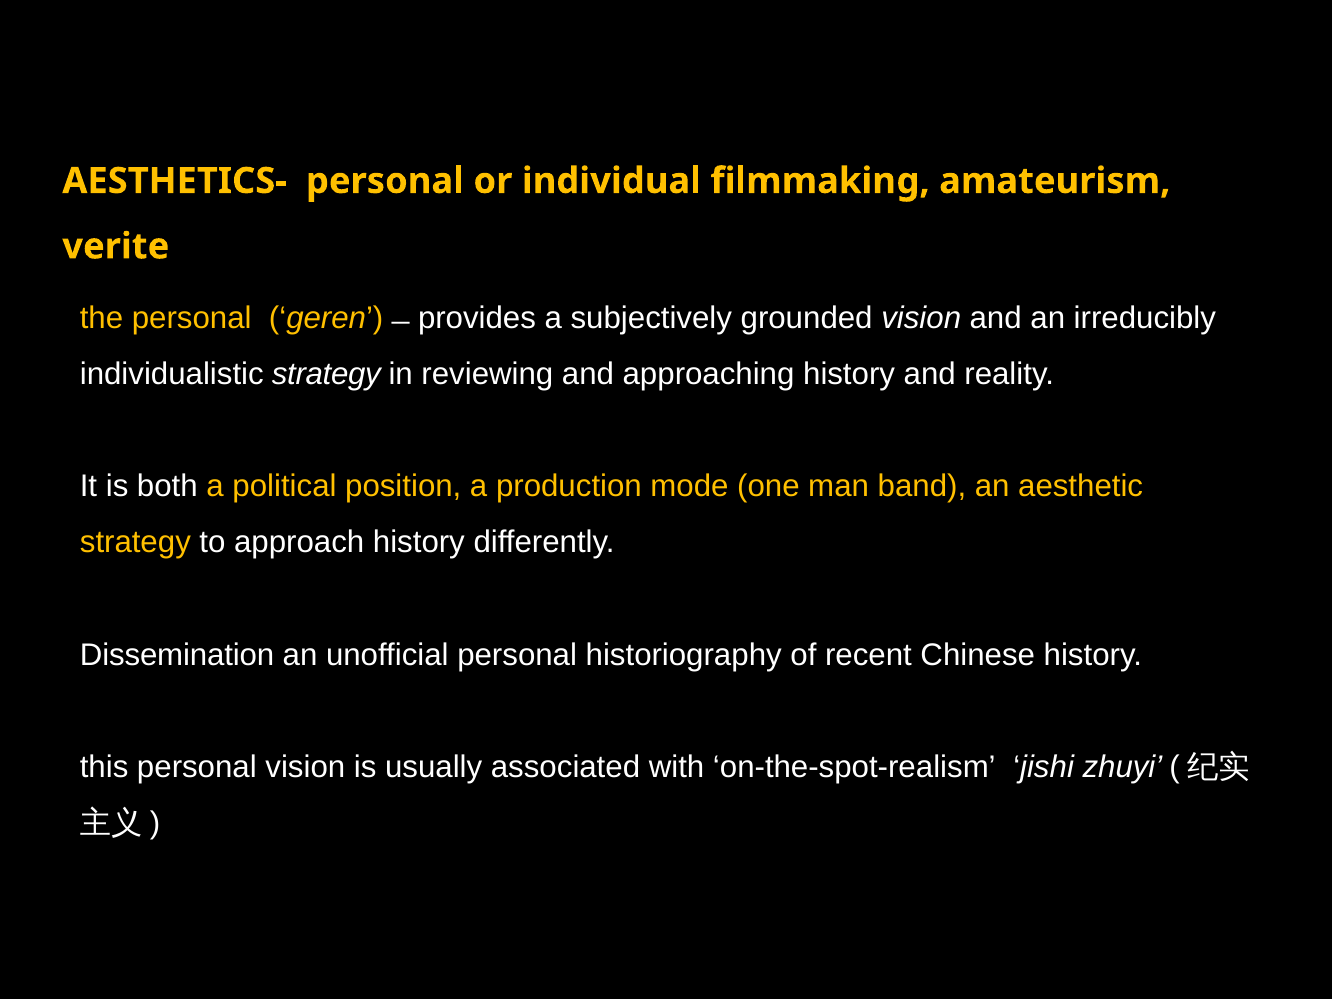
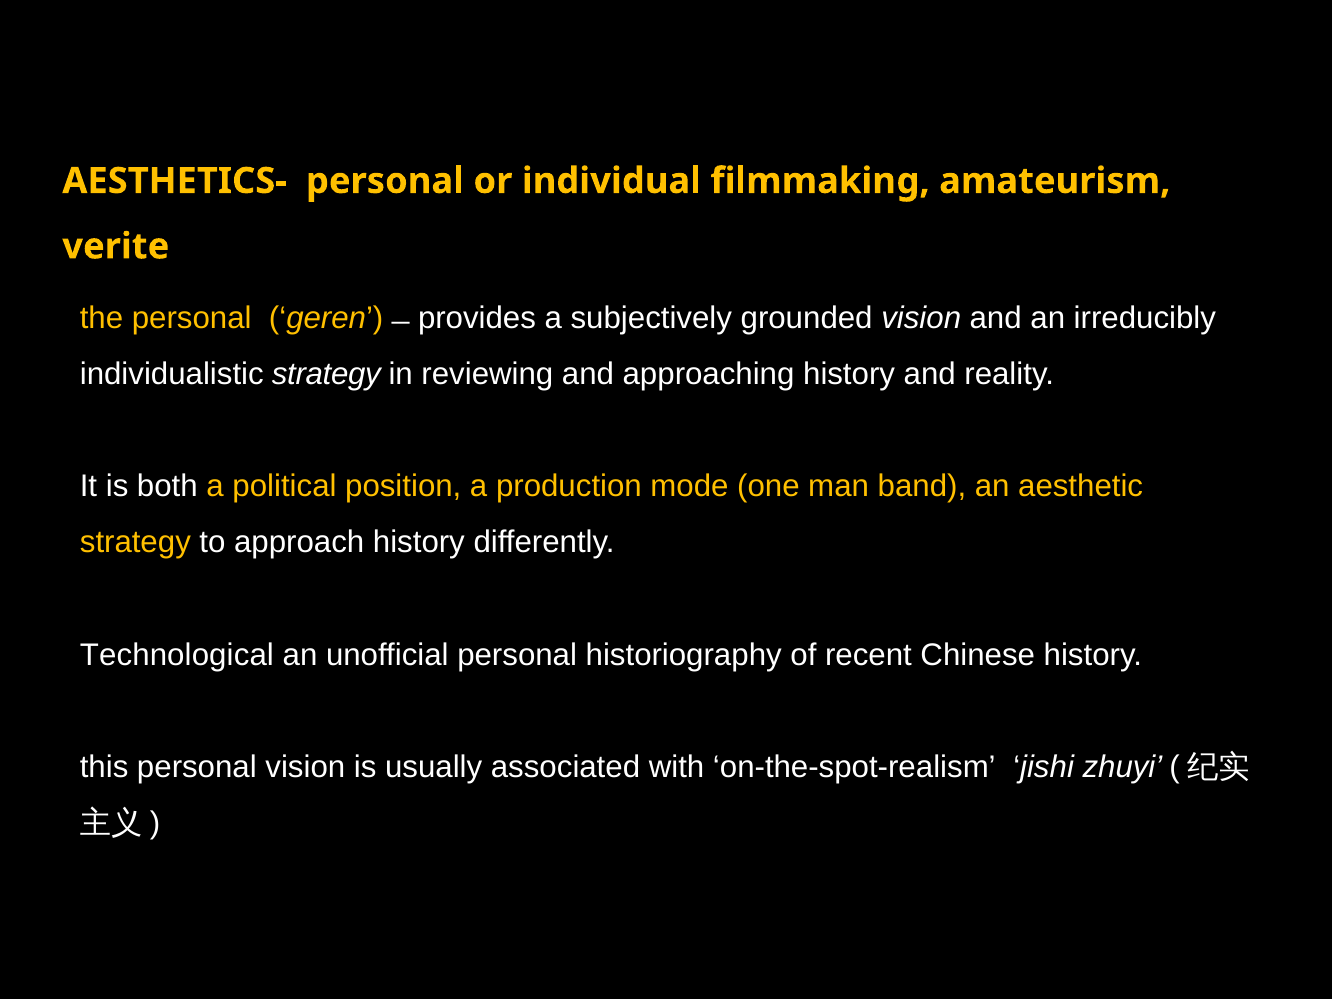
Dissemination: Dissemination -> Technological
